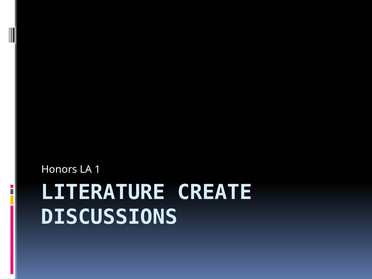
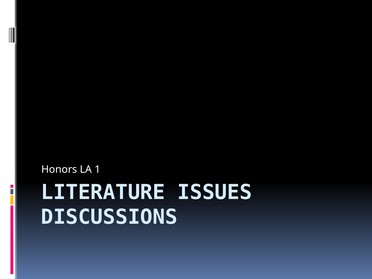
CREATE: CREATE -> ISSUES
